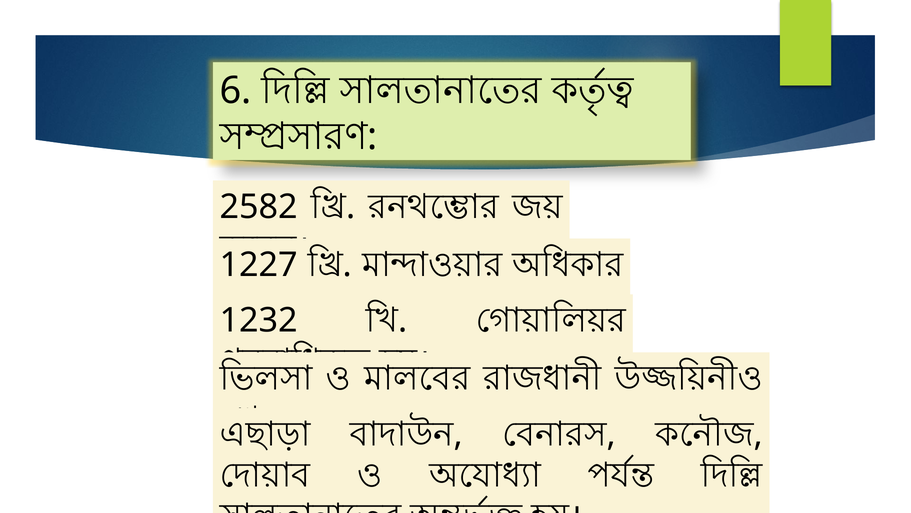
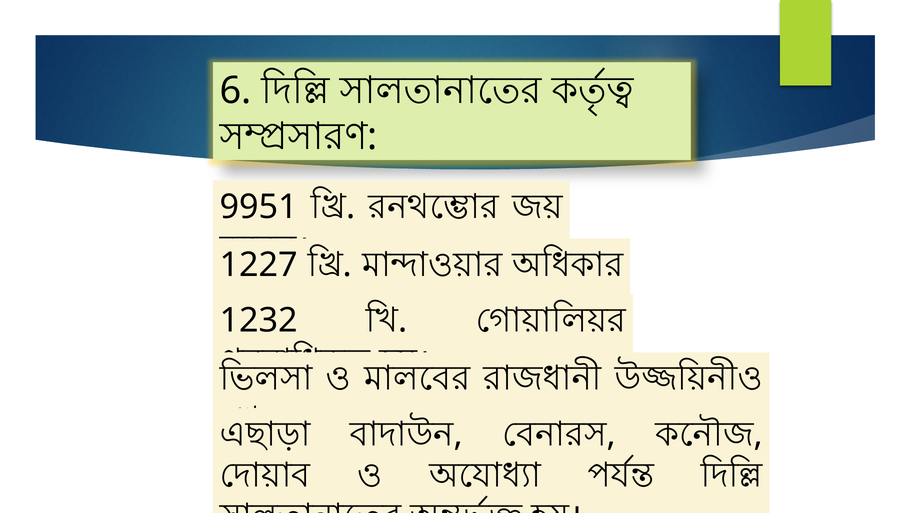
2582: 2582 -> 9951
